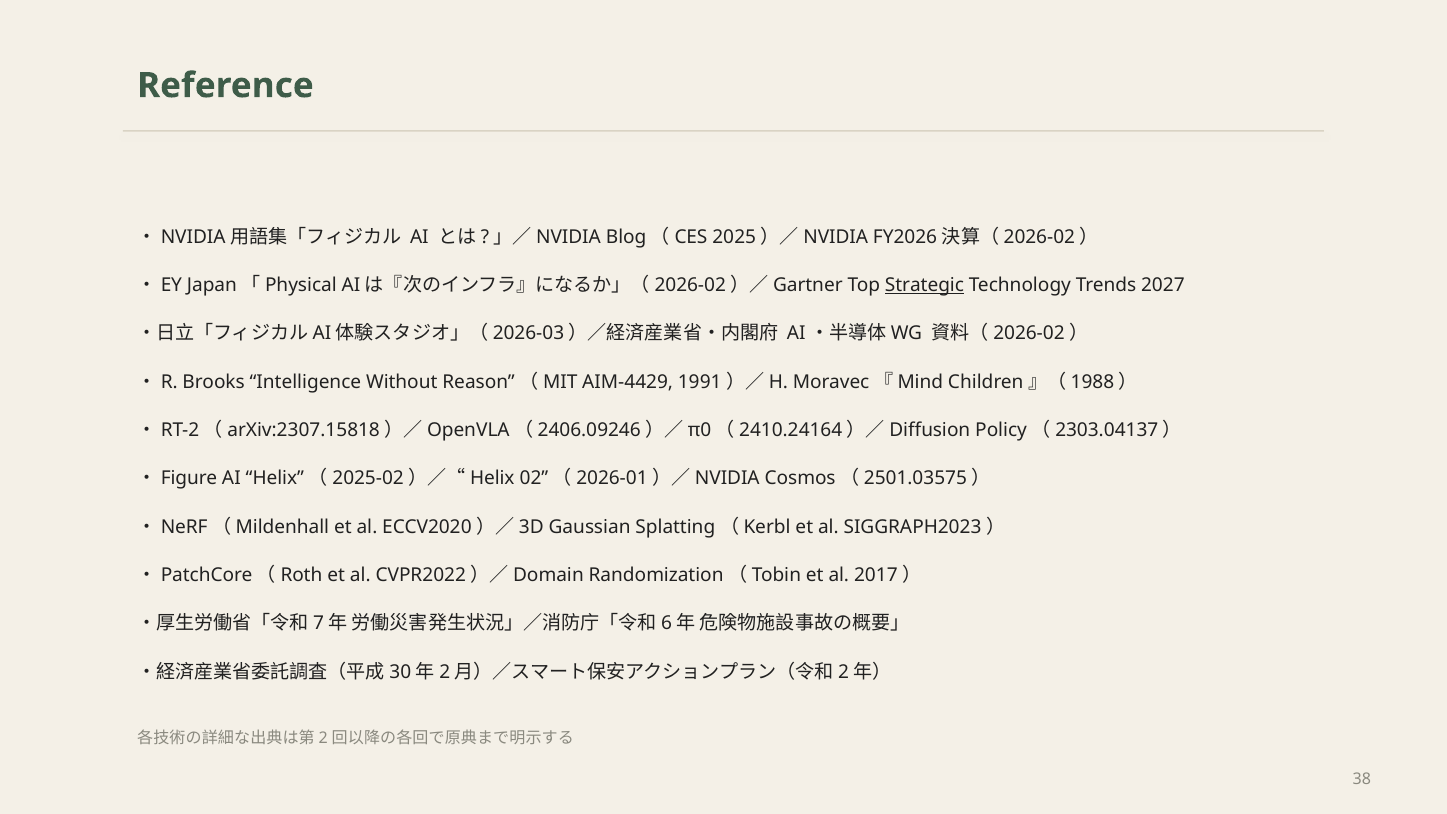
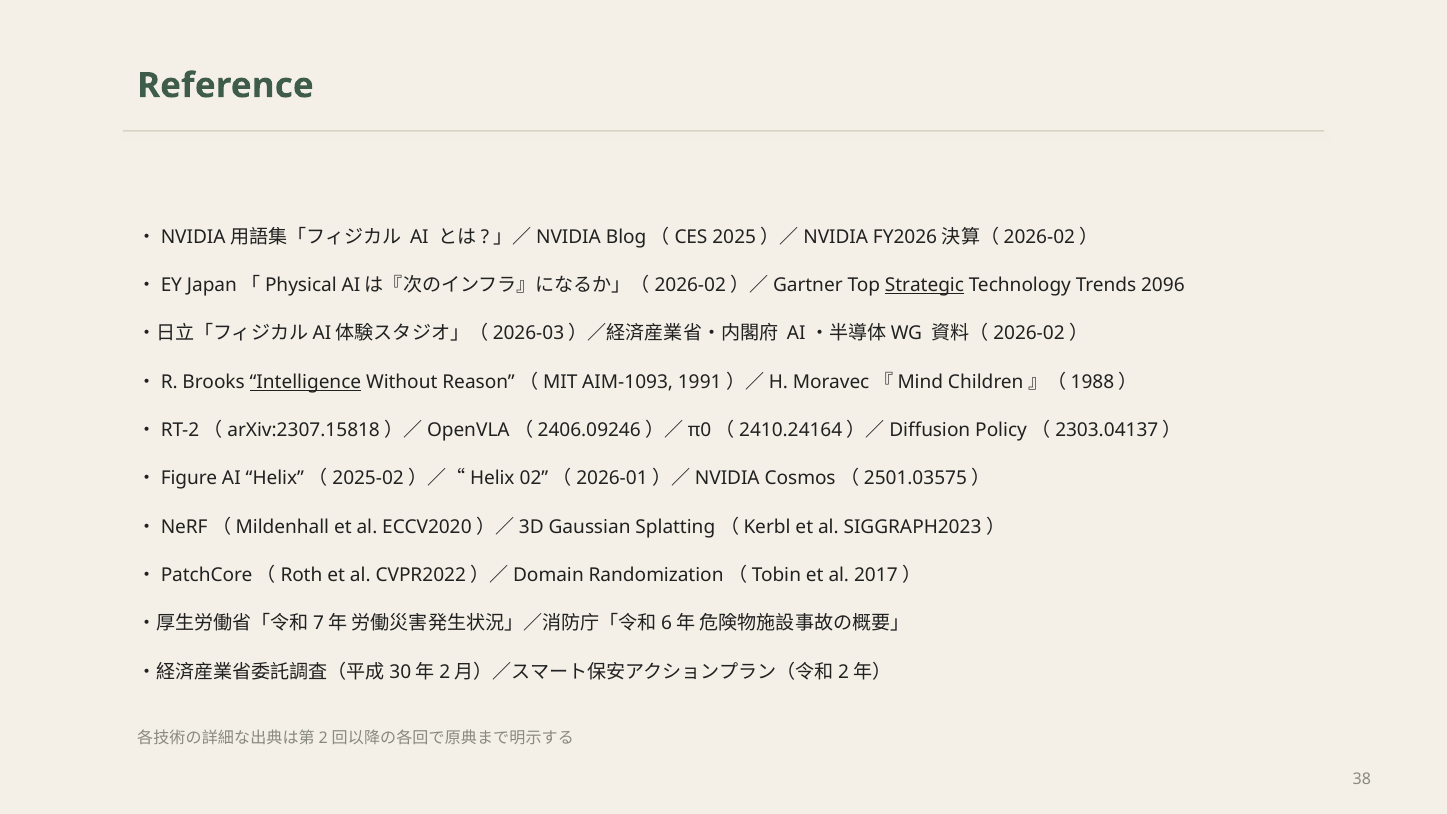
2027: 2027 -> 2096
Intelligence underline: none -> present
AIM-4429: AIM-4429 -> AIM-1093
